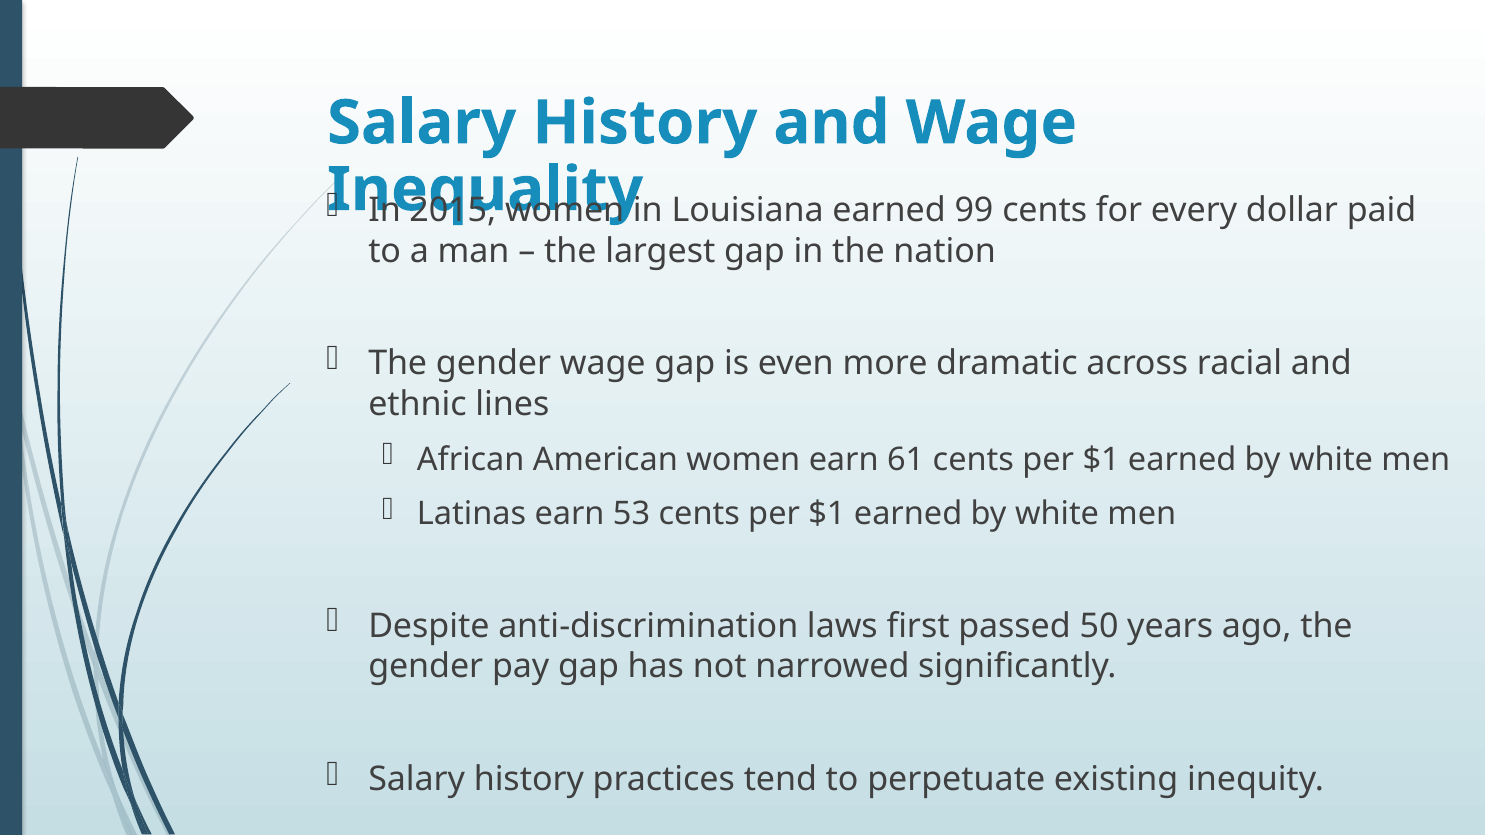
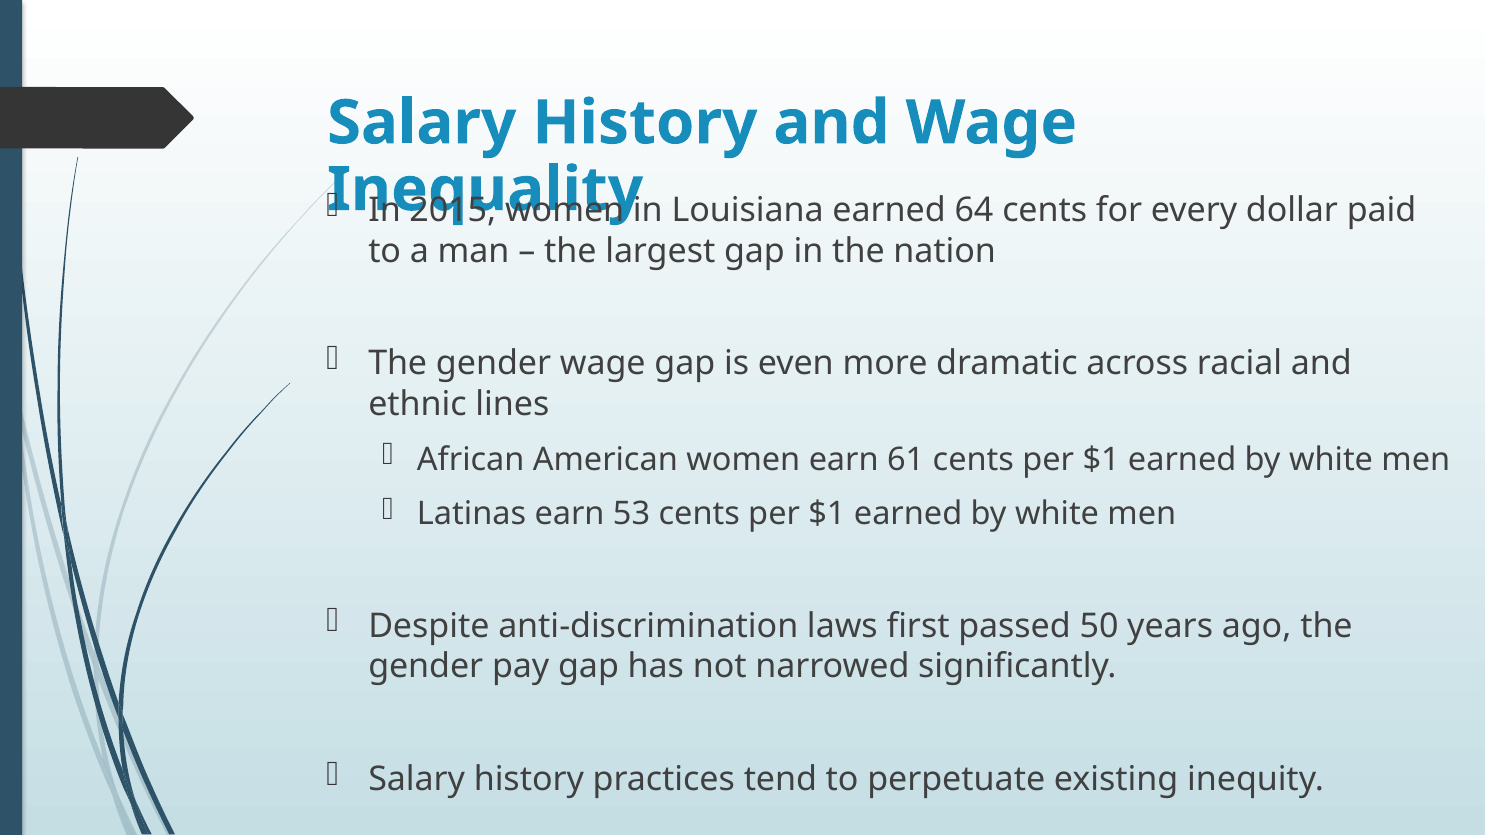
99: 99 -> 64
